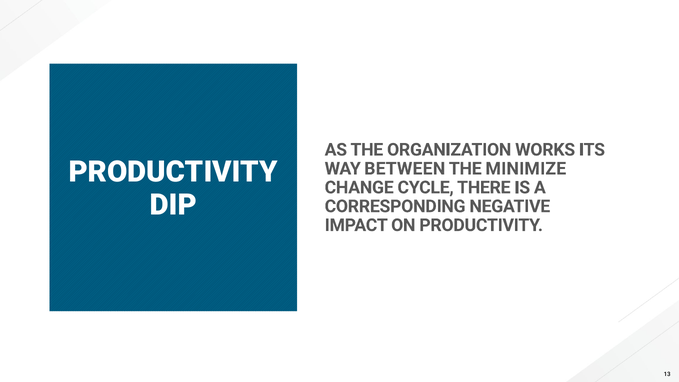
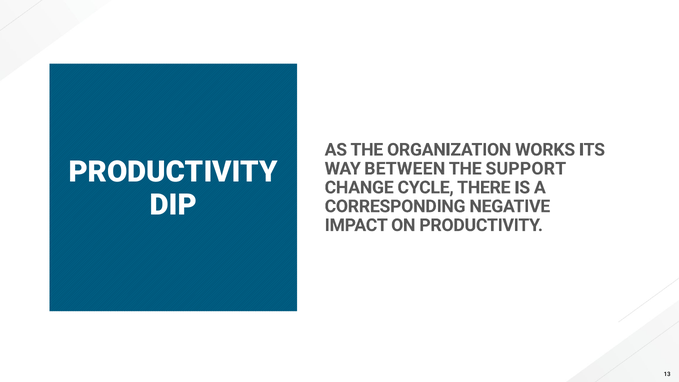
MINIMIZE: MINIMIZE -> SUPPORT
